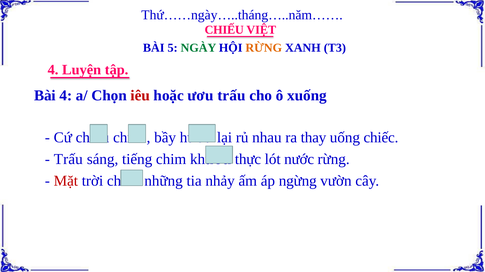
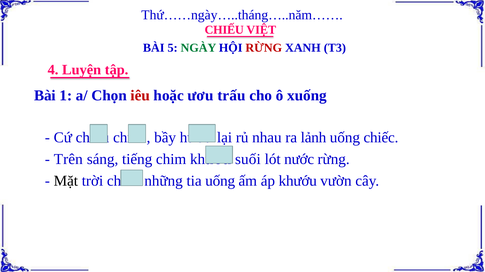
RỪNG at (264, 48) colour: orange -> red
Bài 4: 4 -> 1
thay: thay -> lảnh
Trấu at (68, 159): Trấu -> Trên
thực: thực -> suối
Mặt colour: red -> black
tia nhảy: nhảy -> uống
áp ngừng: ngừng -> khướu
